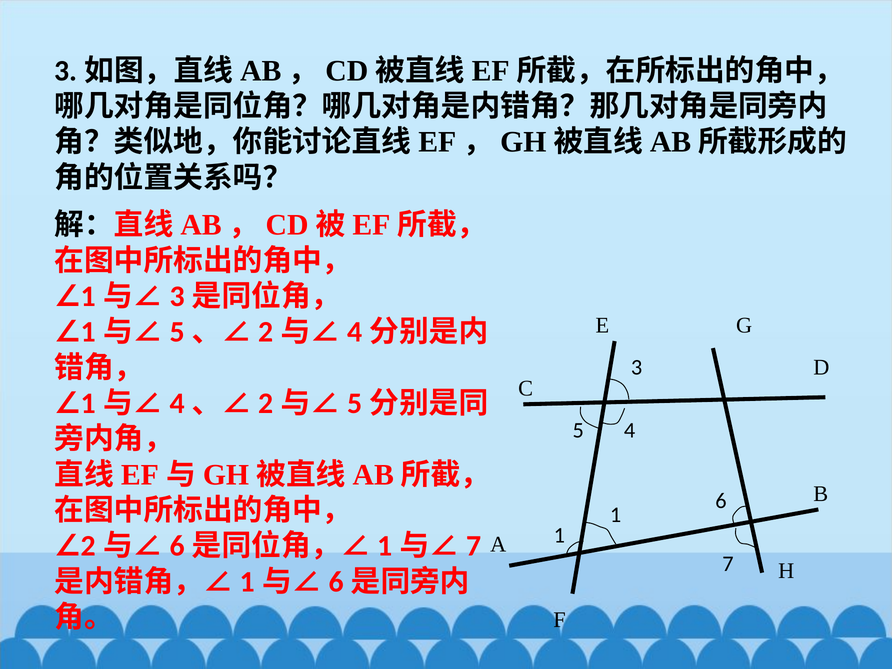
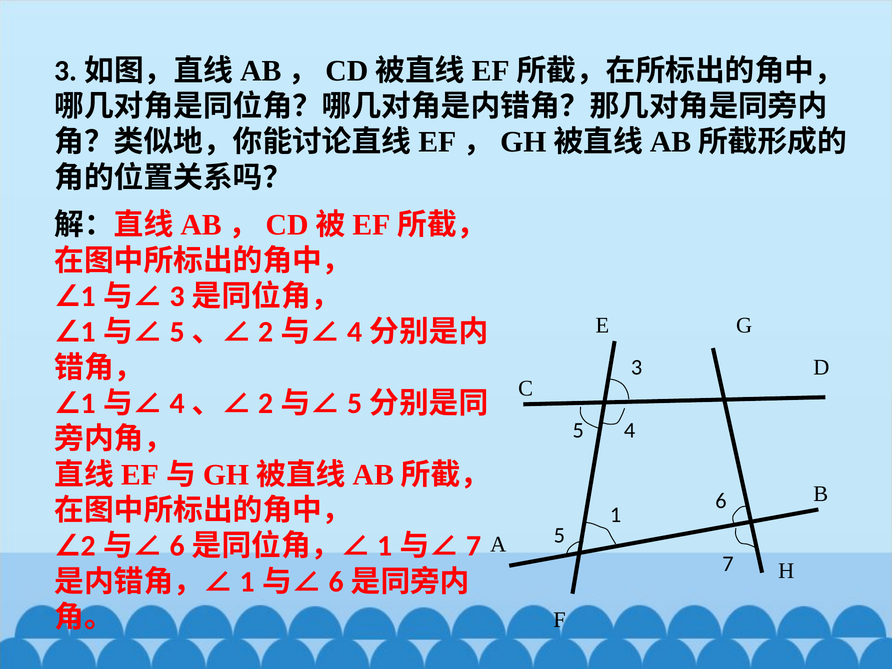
A 1: 1 -> 5
